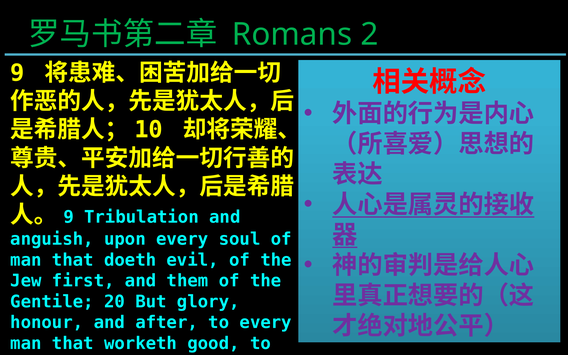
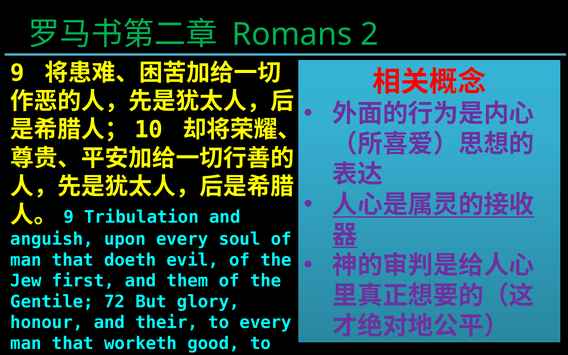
20: 20 -> 72
after: after -> their
